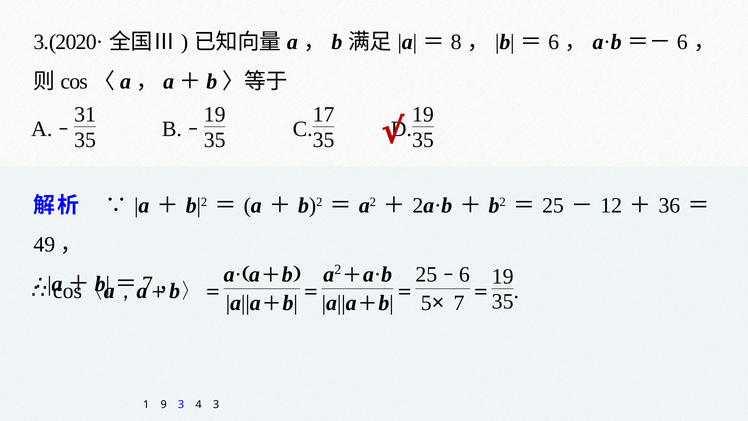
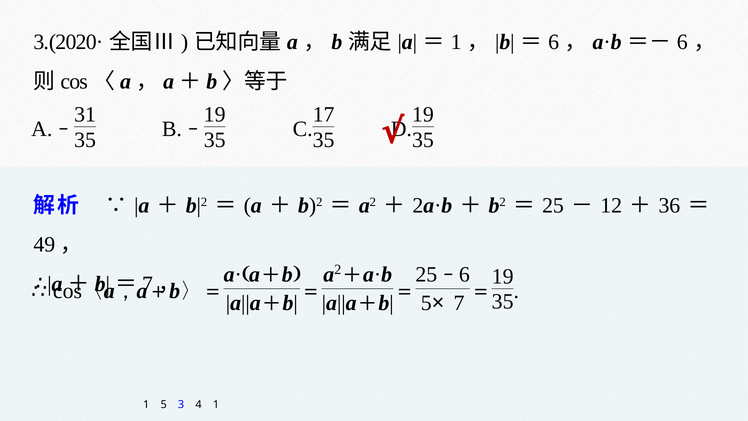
8 at (456, 42): 8 -> 1
1 9: 9 -> 5
4 3: 3 -> 1
